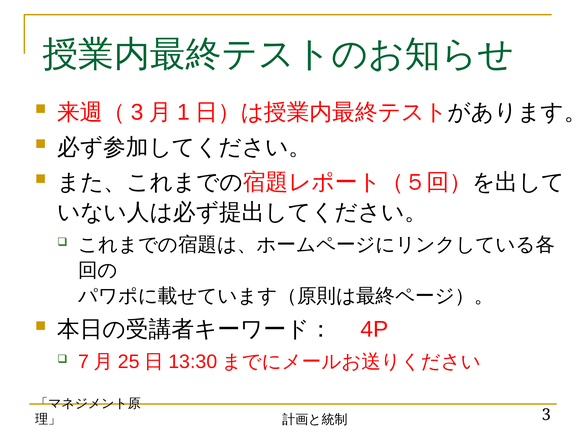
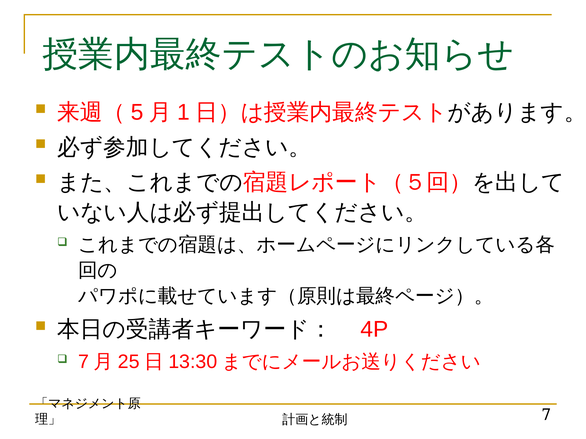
3 at (137, 112): 3 -> 5
3 at (546, 415): 3 -> 7
